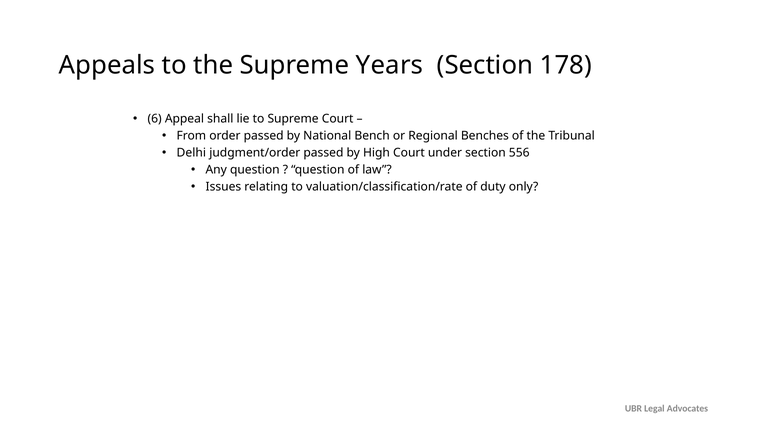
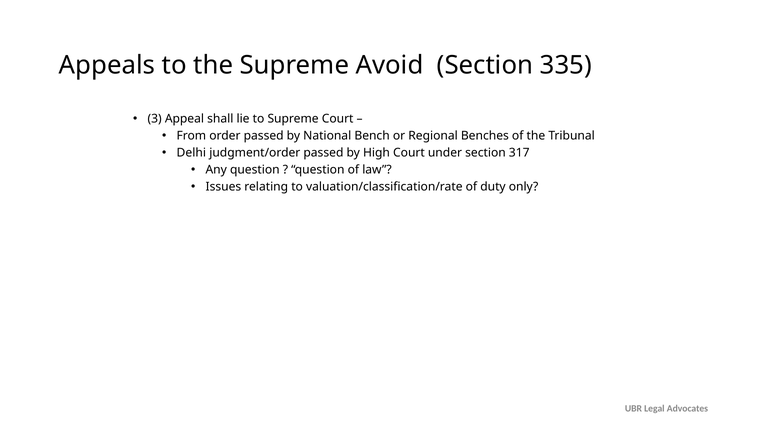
Years: Years -> Avoid
178: 178 -> 335
6: 6 -> 3
556: 556 -> 317
